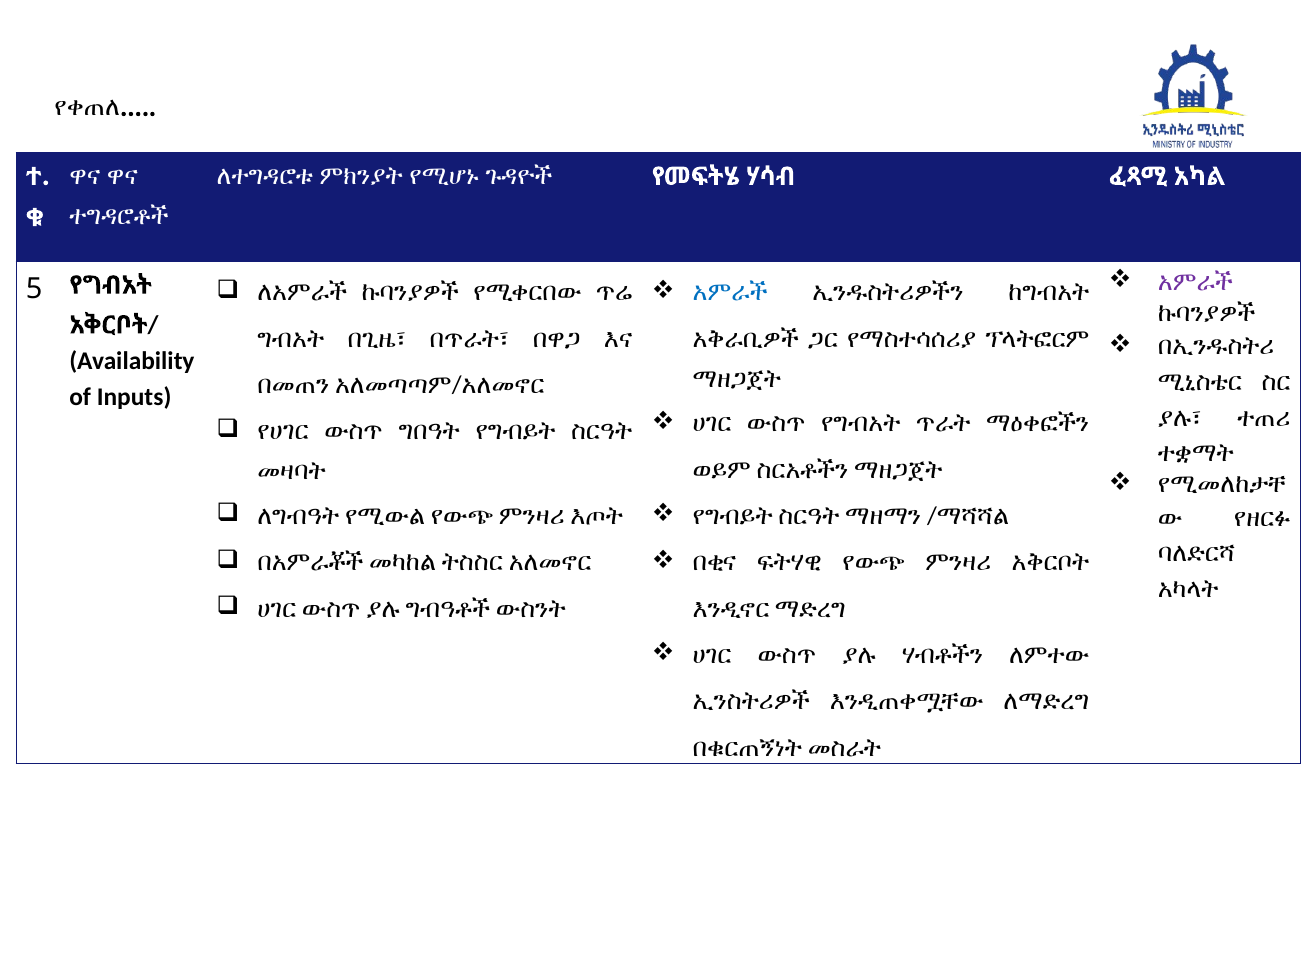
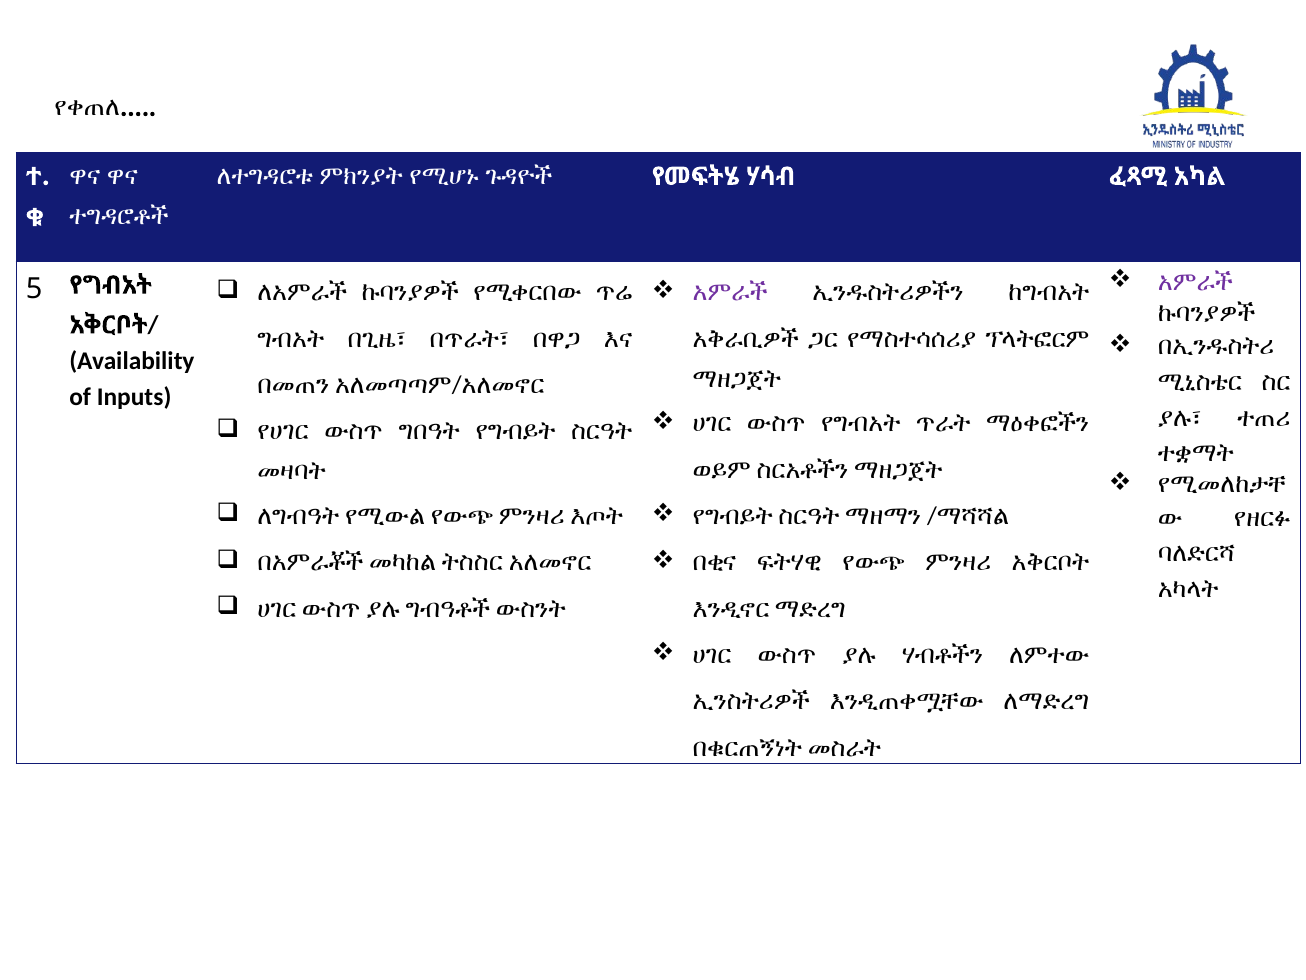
አምራች at (730, 292) colour: blue -> purple
